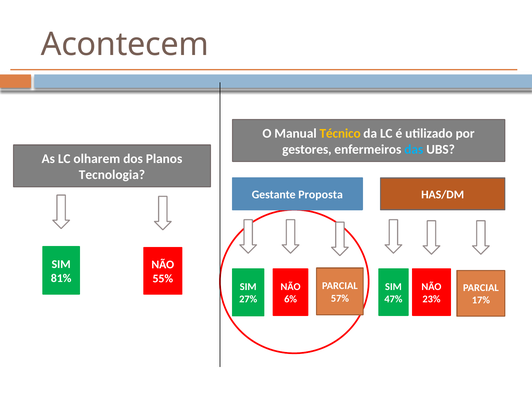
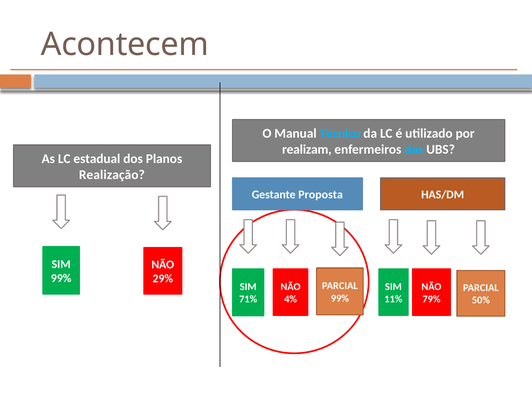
Técnico colour: yellow -> light blue
gestores: gestores -> realizam
olharem: olharem -> estadual
Tecnologia: Tecnologia -> Realização
81% at (61, 278): 81% -> 99%
55%: 55% -> 29%
57% at (340, 298): 57% -> 99%
6%: 6% -> 4%
47%: 47% -> 11%
23%: 23% -> 79%
27%: 27% -> 71%
17%: 17% -> 50%
